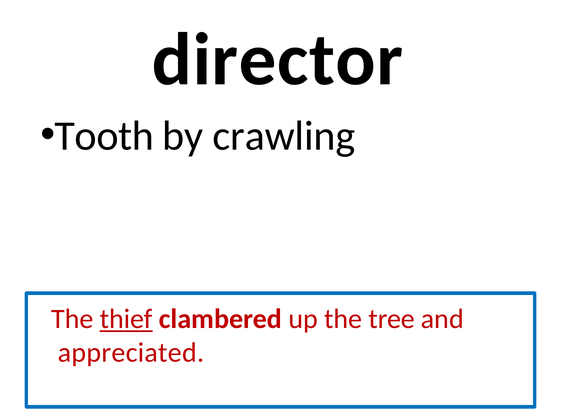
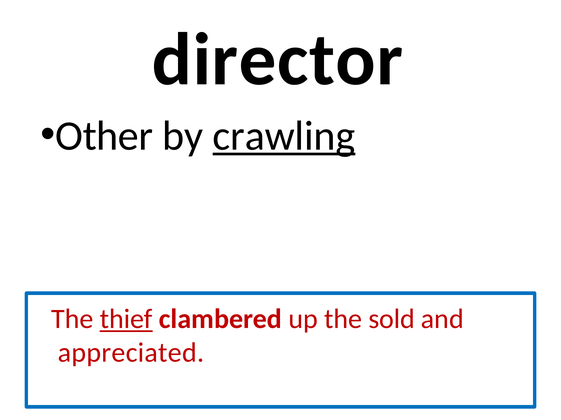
Tooth: Tooth -> Other
crawling underline: none -> present
tree: tree -> sold
